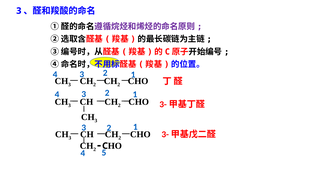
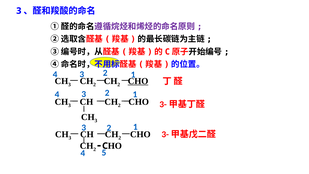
CHO at (138, 81) underline: none -> present
